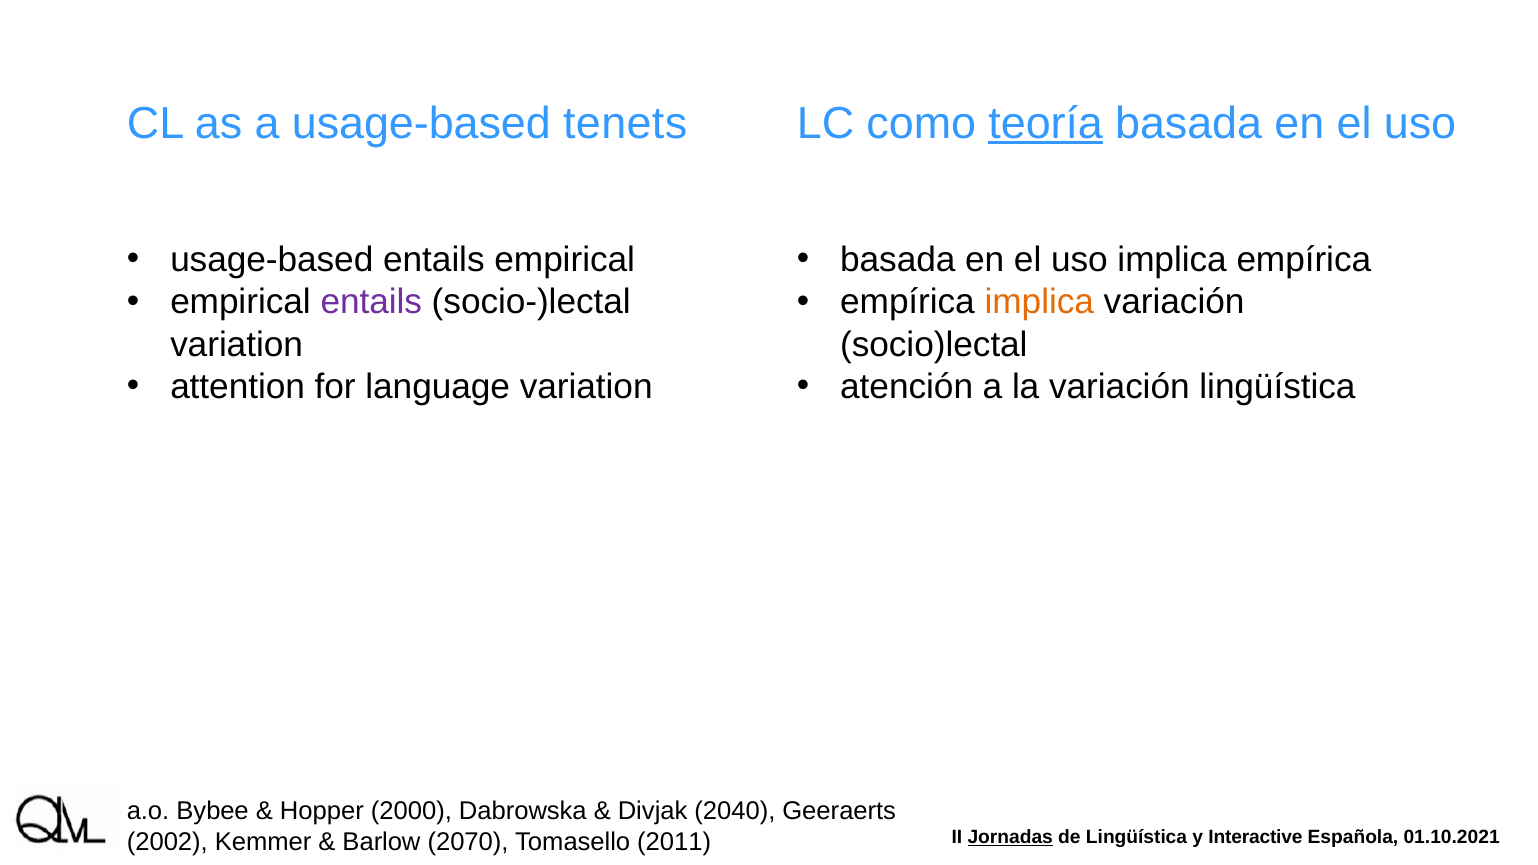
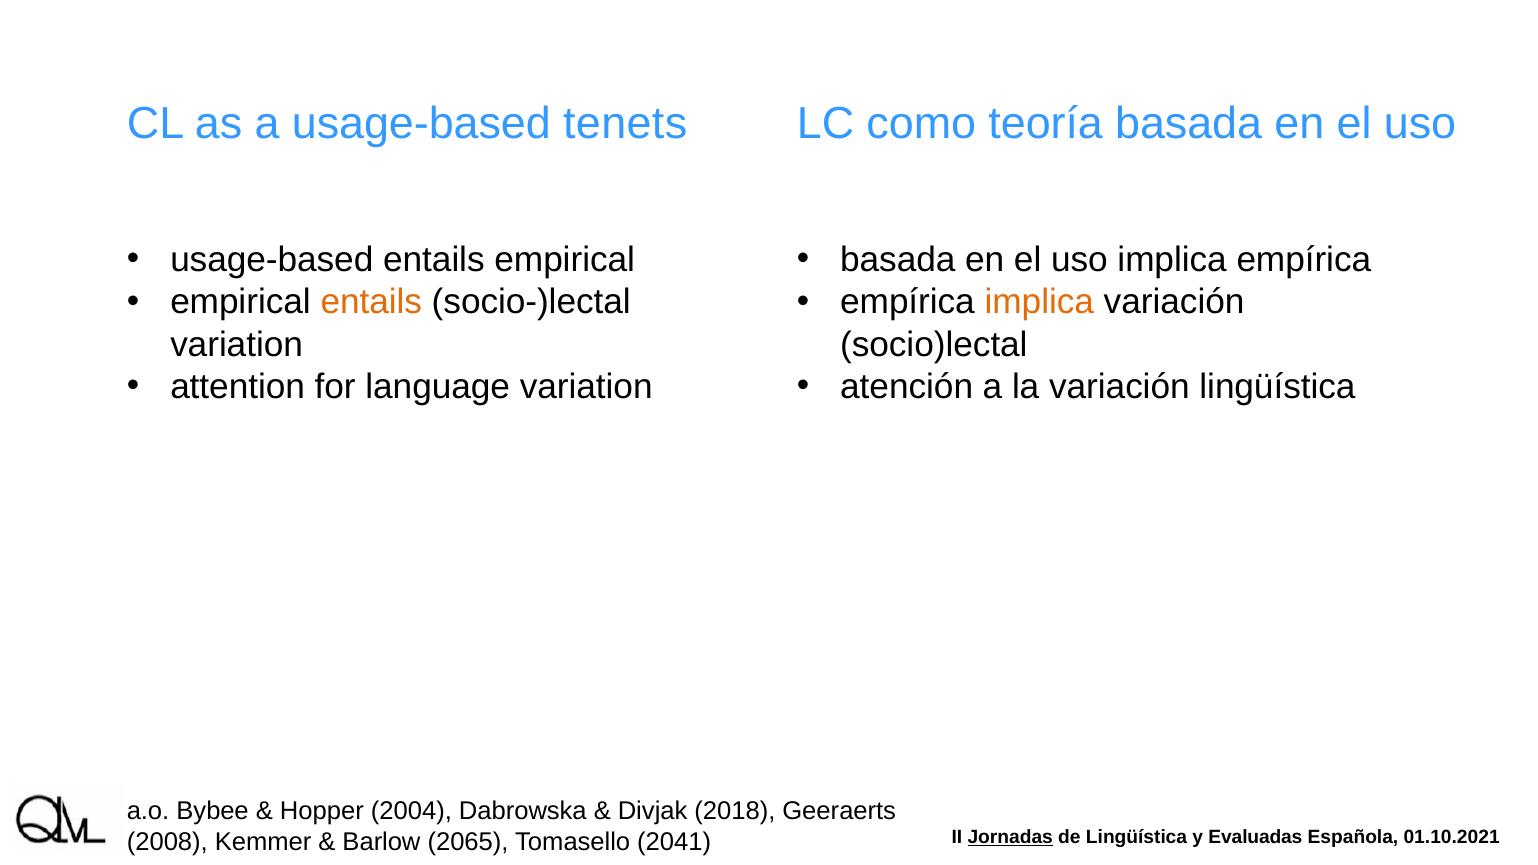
teoría underline: present -> none
entails at (371, 302) colour: purple -> orange
2000: 2000 -> 2004
2040: 2040 -> 2018
Interactive: Interactive -> Evaluadas
2002: 2002 -> 2008
2070: 2070 -> 2065
2011: 2011 -> 2041
